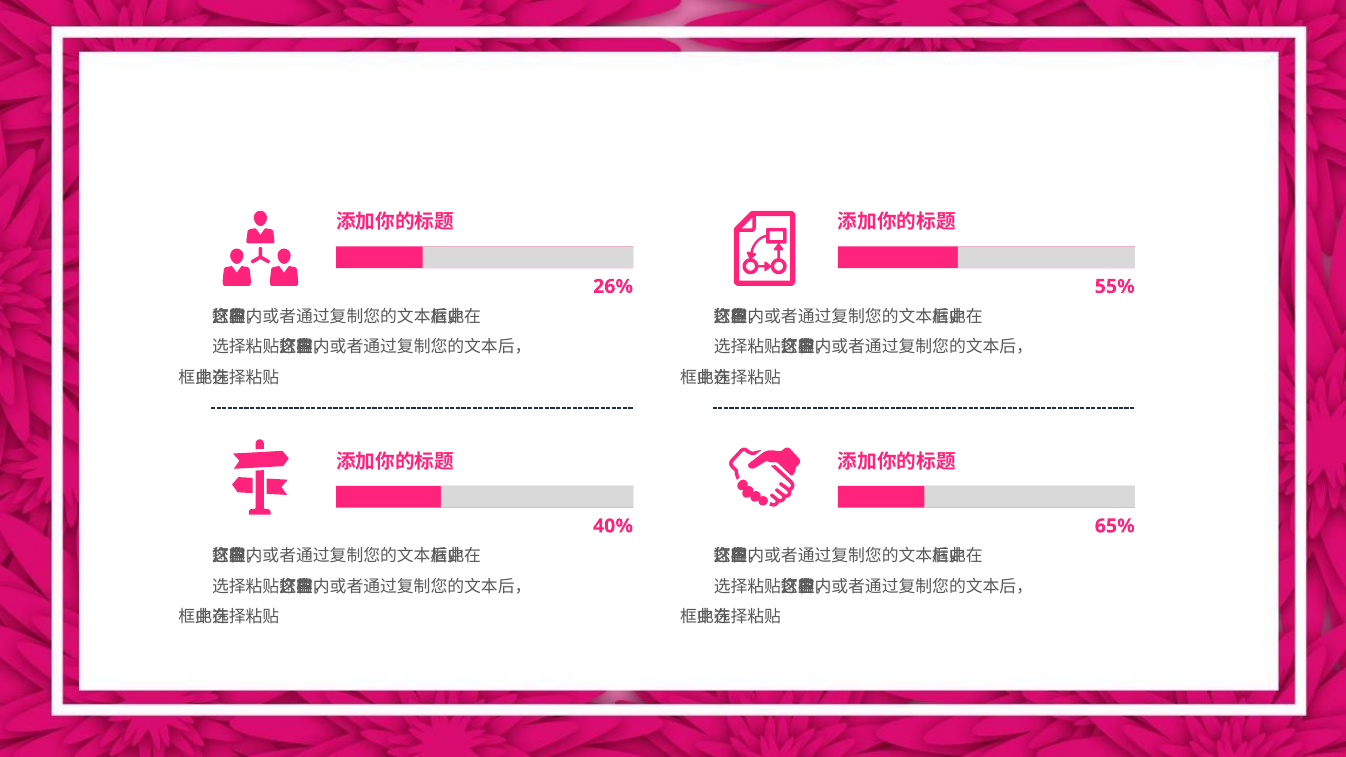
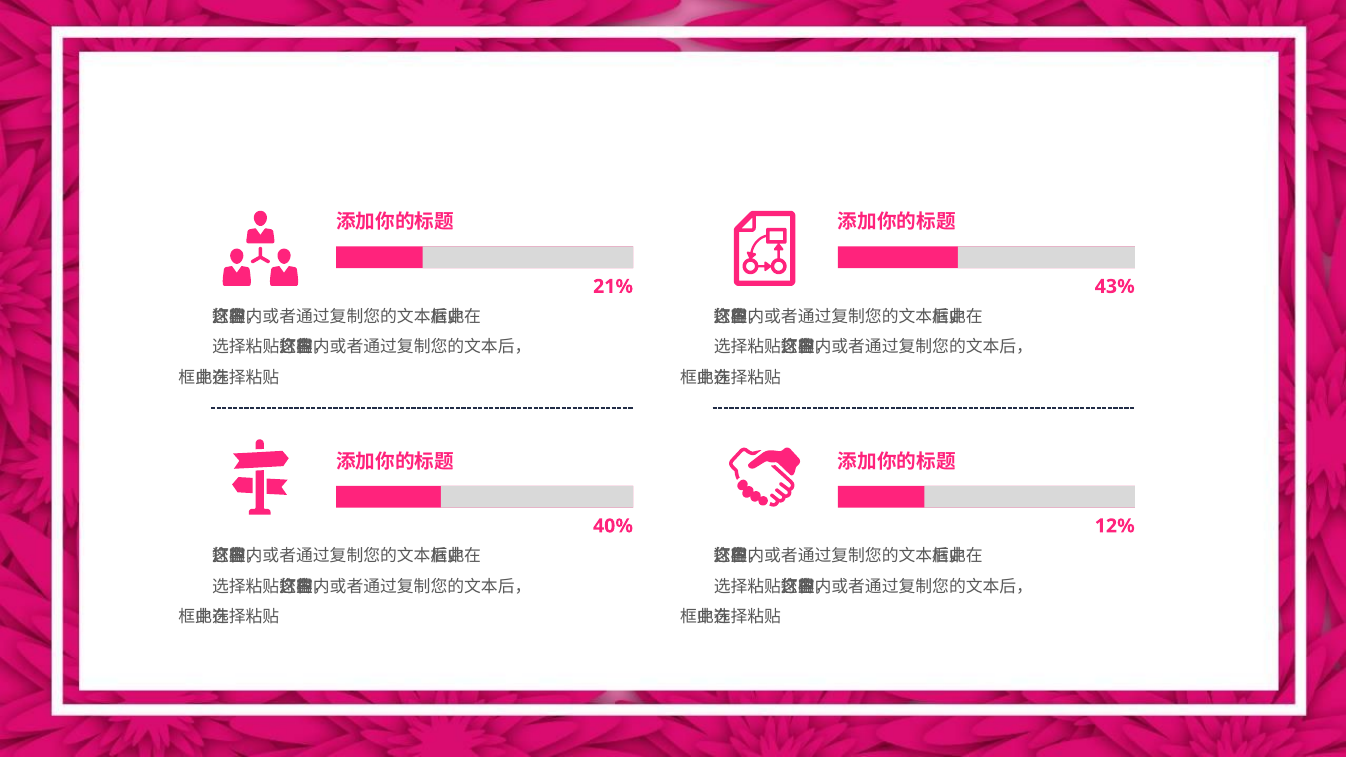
26%: 26% -> 21%
55%: 55% -> 43%
65%: 65% -> 12%
